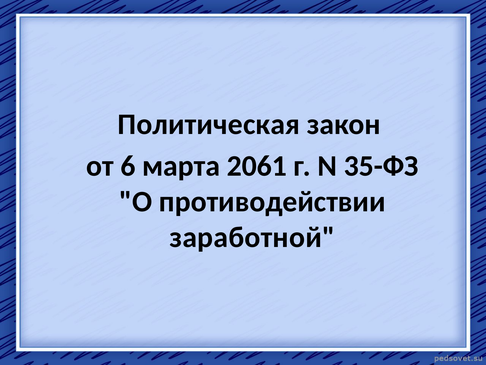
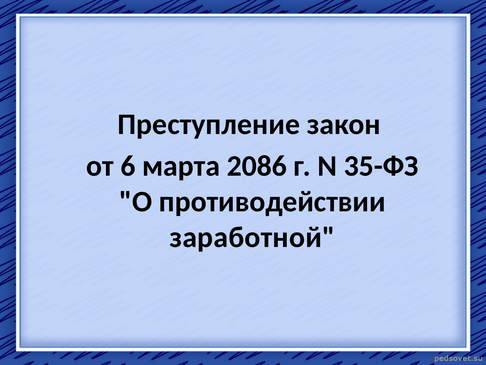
Политическая: Политическая -> Преступление
2061: 2061 -> 2086
